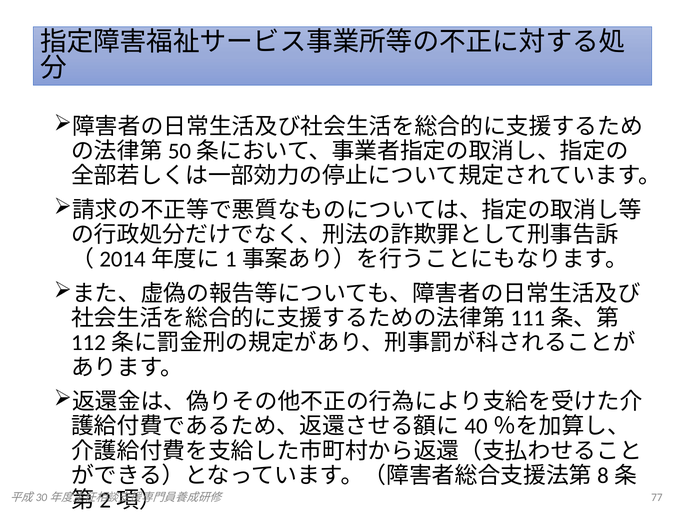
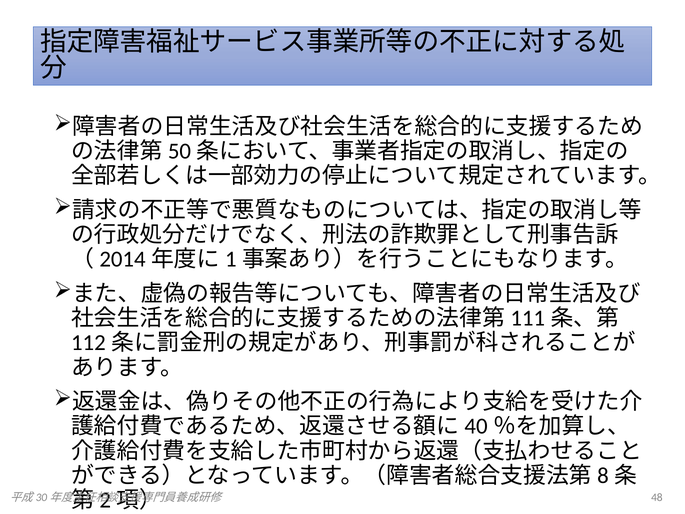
77: 77 -> 48
